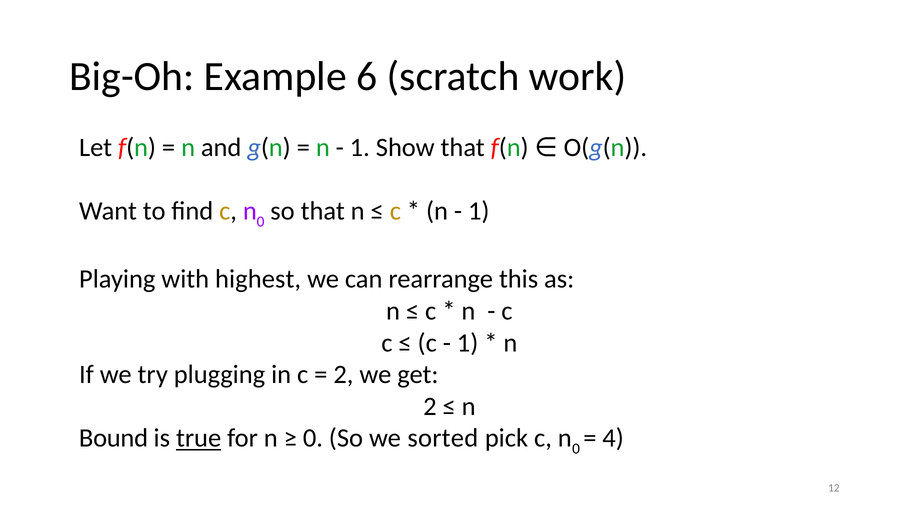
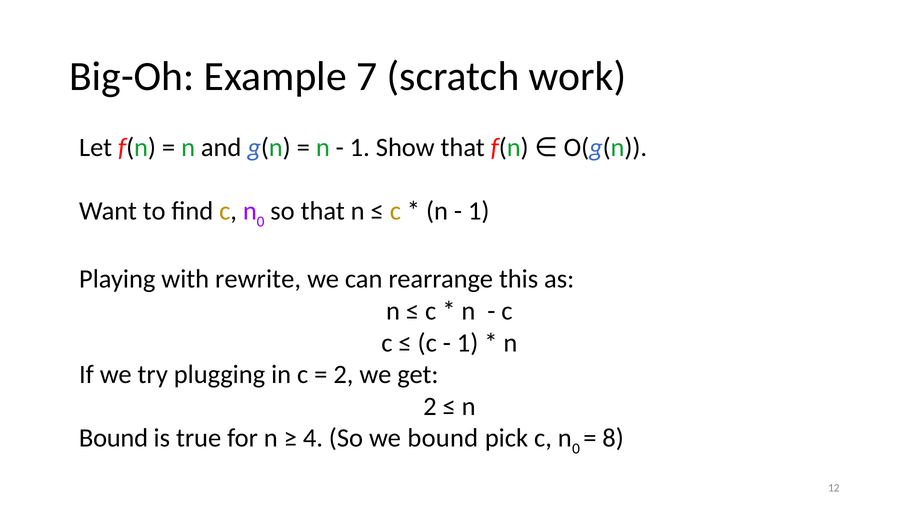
6: 6 -> 7
highest: highest -> rewrite
true underline: present -> none
0 at (313, 439): 0 -> 4
we sorted: sorted -> bound
4: 4 -> 8
